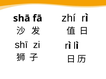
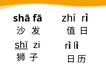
shī underline: none -> present
